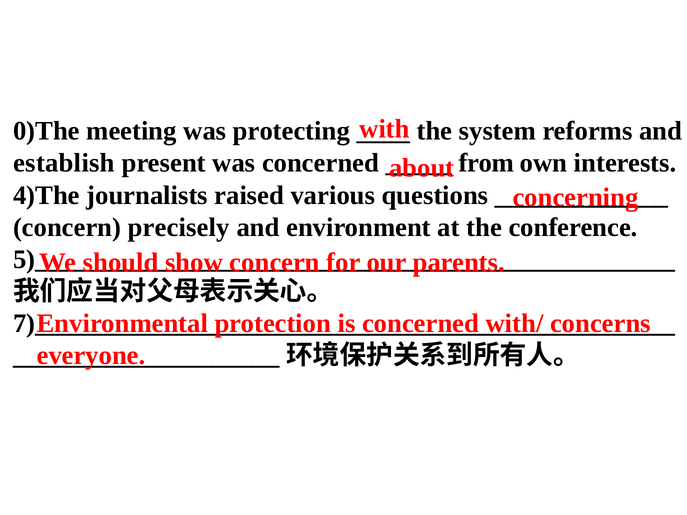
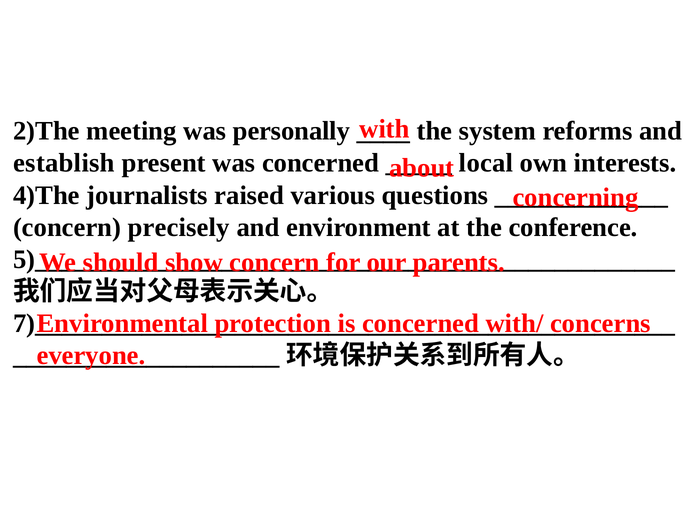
0)The: 0)The -> 2)The
protecting: protecting -> personally
from: from -> local
